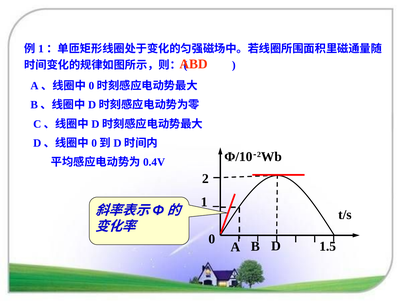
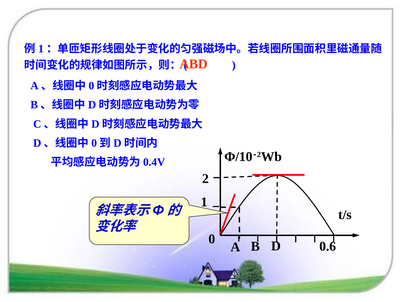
1.5: 1.5 -> 0.6
